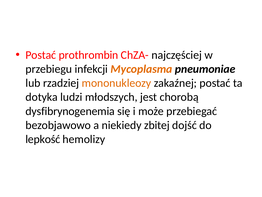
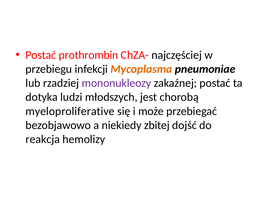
mononukleozy colour: orange -> purple
dysfibrynogenemia: dysfibrynogenemia -> myeloproliferative
lepkość: lepkość -> reakcja
